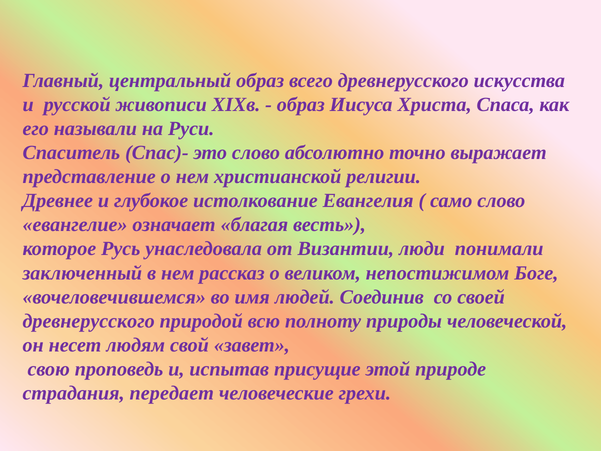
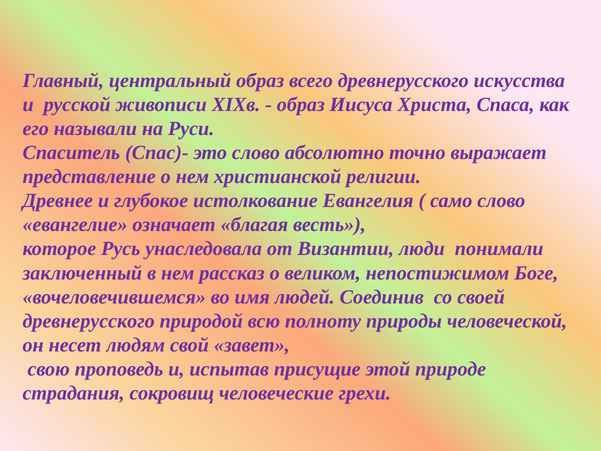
передает: передает -> сокровищ
